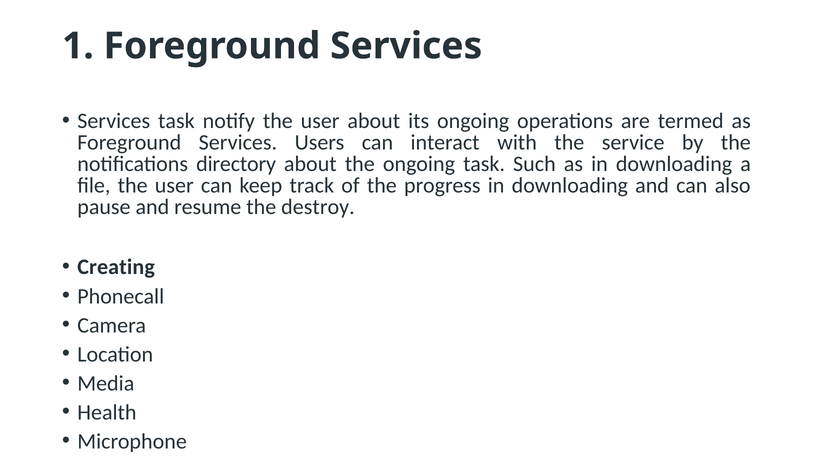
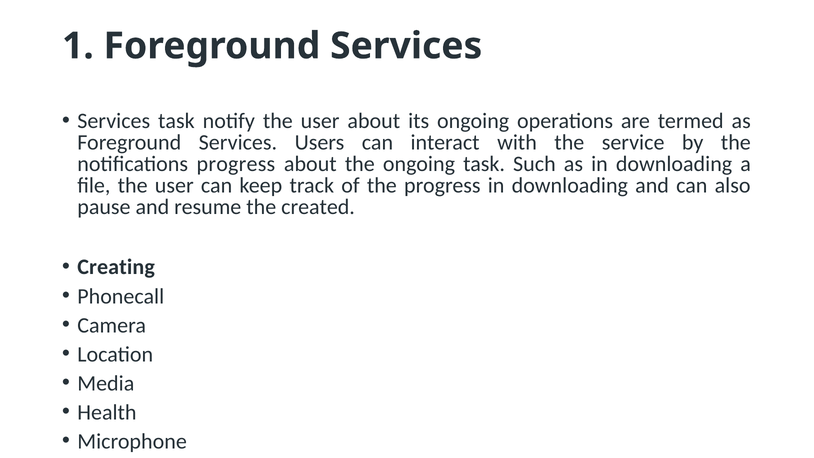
notifications directory: directory -> progress
destroy: destroy -> created
